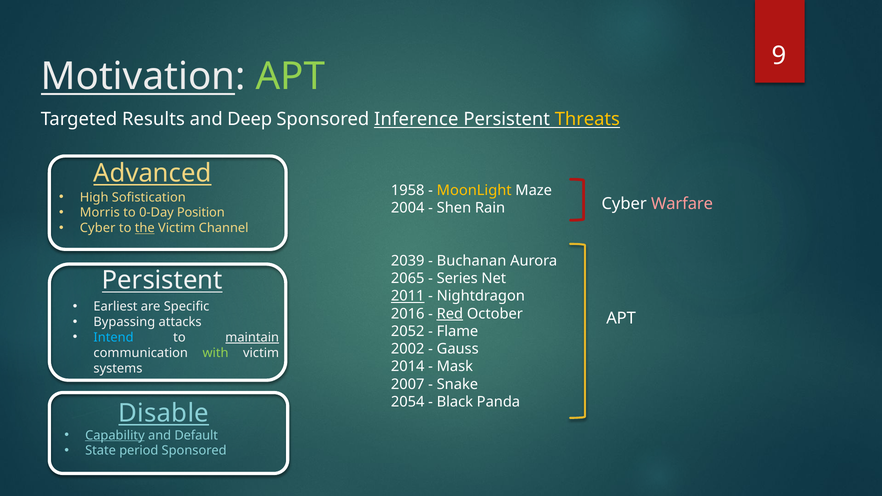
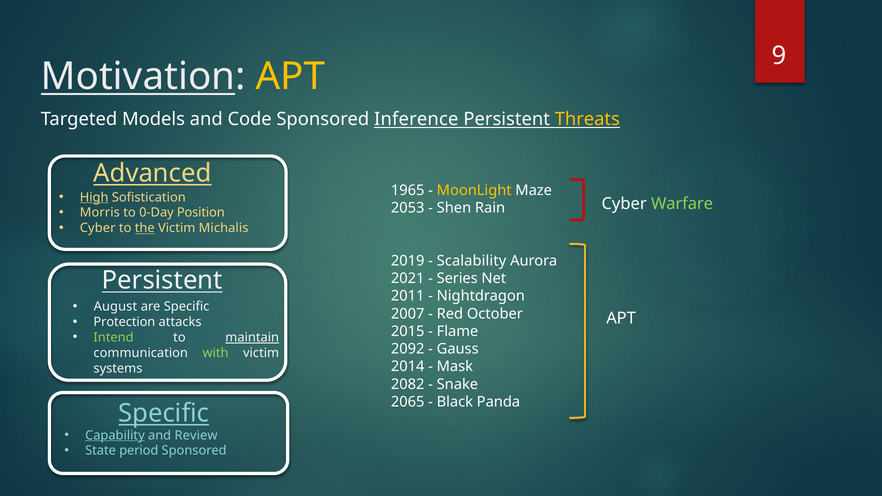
APT at (290, 76) colour: light green -> yellow
Results: Results -> Models
Deep: Deep -> Code
1958: 1958 -> 1965
High underline: none -> present
Warfare colour: pink -> light green
2004: 2004 -> 2053
Channel: Channel -> Michalis
2039: 2039 -> 2019
Buchanan: Buchanan -> Scalability
2065: 2065 -> 2021
2011 underline: present -> none
Earliest: Earliest -> August
2016: 2016 -> 2007
Red underline: present -> none
Bypassing: Bypassing -> Protection
2052: 2052 -> 2015
Intend colour: light blue -> light green
2002: 2002 -> 2092
2007: 2007 -> 2082
2054: 2054 -> 2065
Disable at (164, 413): Disable -> Specific
Default: Default -> Review
